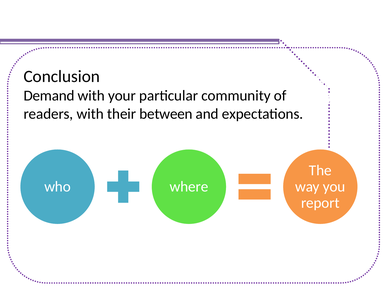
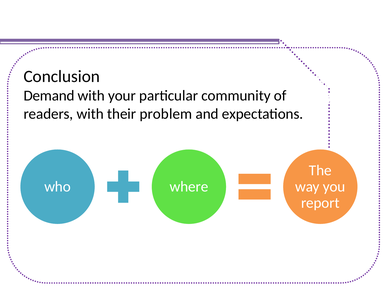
between: between -> problem
